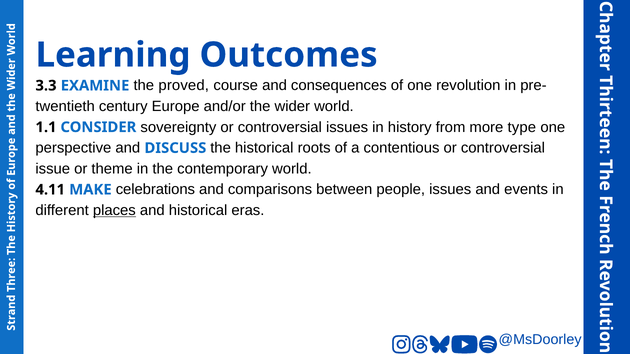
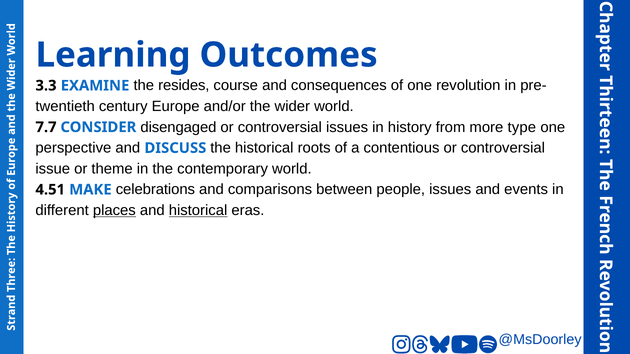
proved: proved -> resides
1.1: 1.1 -> 7.7
sovereignty: sovereignty -> disengaged
4.11: 4.11 -> 4.51
historical at (198, 211) underline: none -> present
